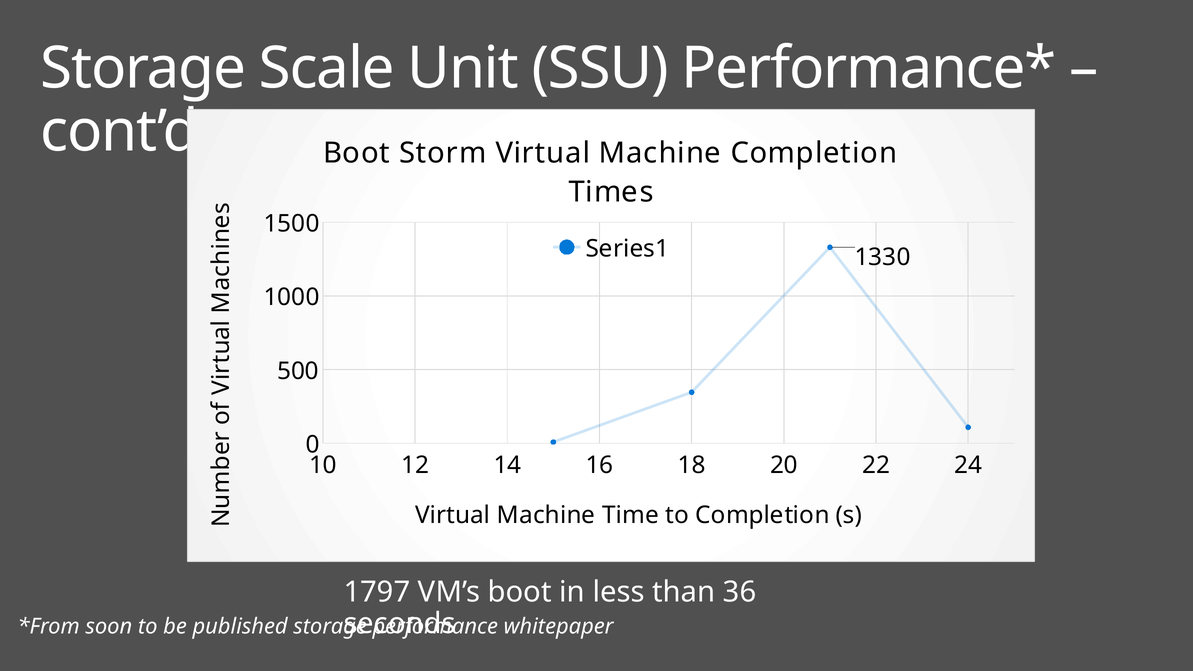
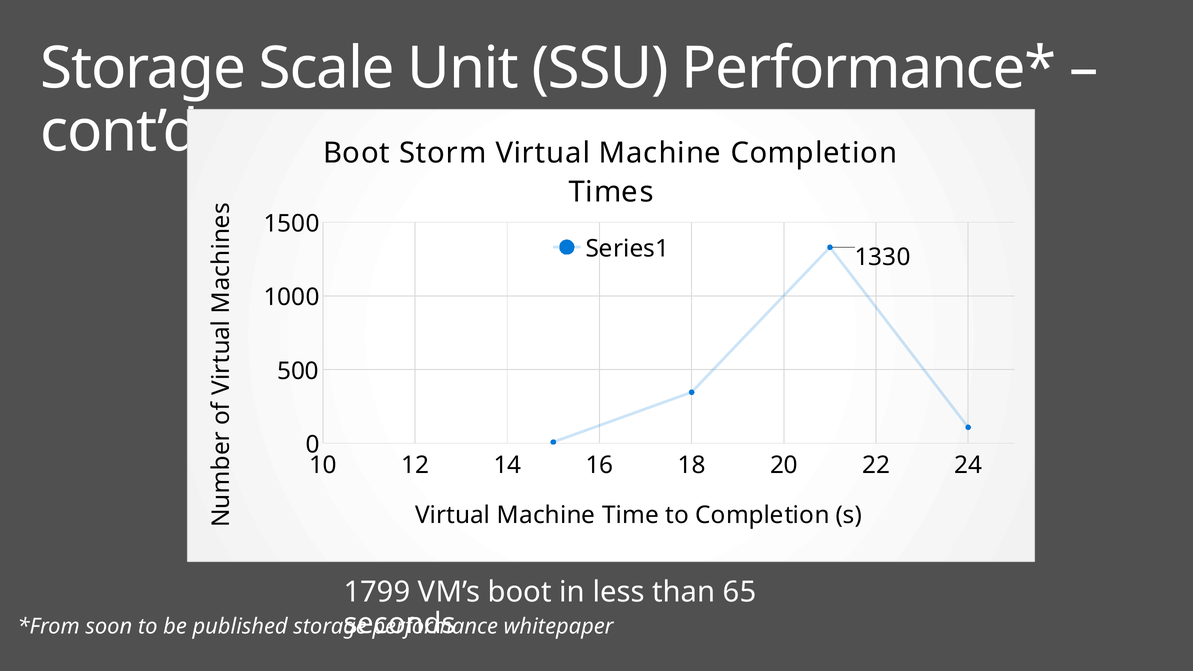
1797: 1797 -> 1799
36: 36 -> 65
